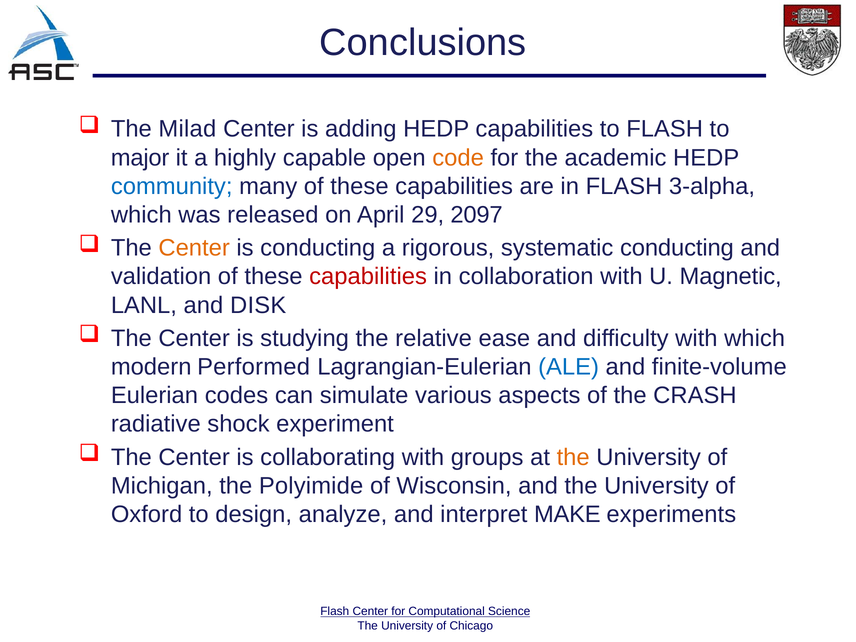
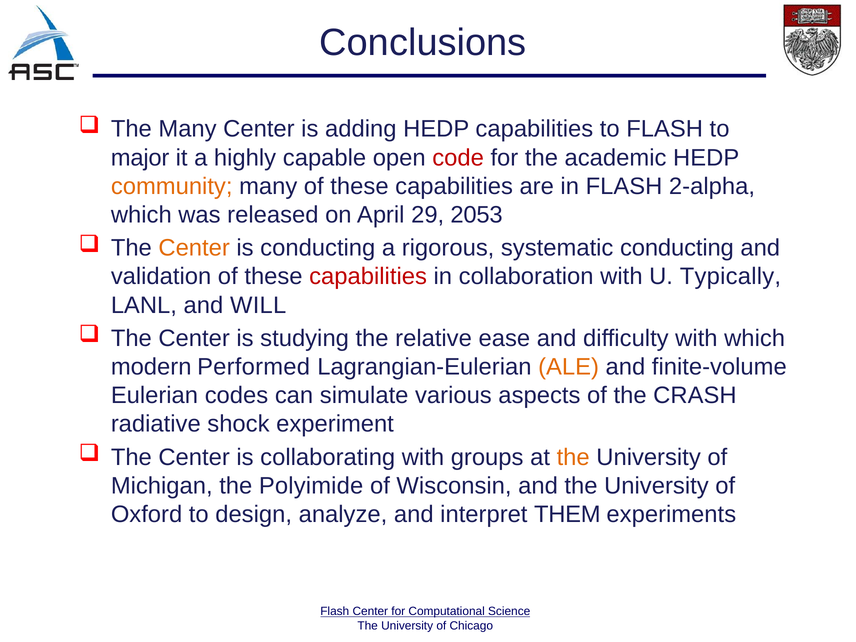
The Milad: Milad -> Many
code colour: orange -> red
community colour: blue -> orange
3-alpha: 3-alpha -> 2-alpha
2097: 2097 -> 2053
Magnetic: Magnetic -> Typically
DISK: DISK -> WILL
ALE colour: blue -> orange
MAKE: MAKE -> THEM
